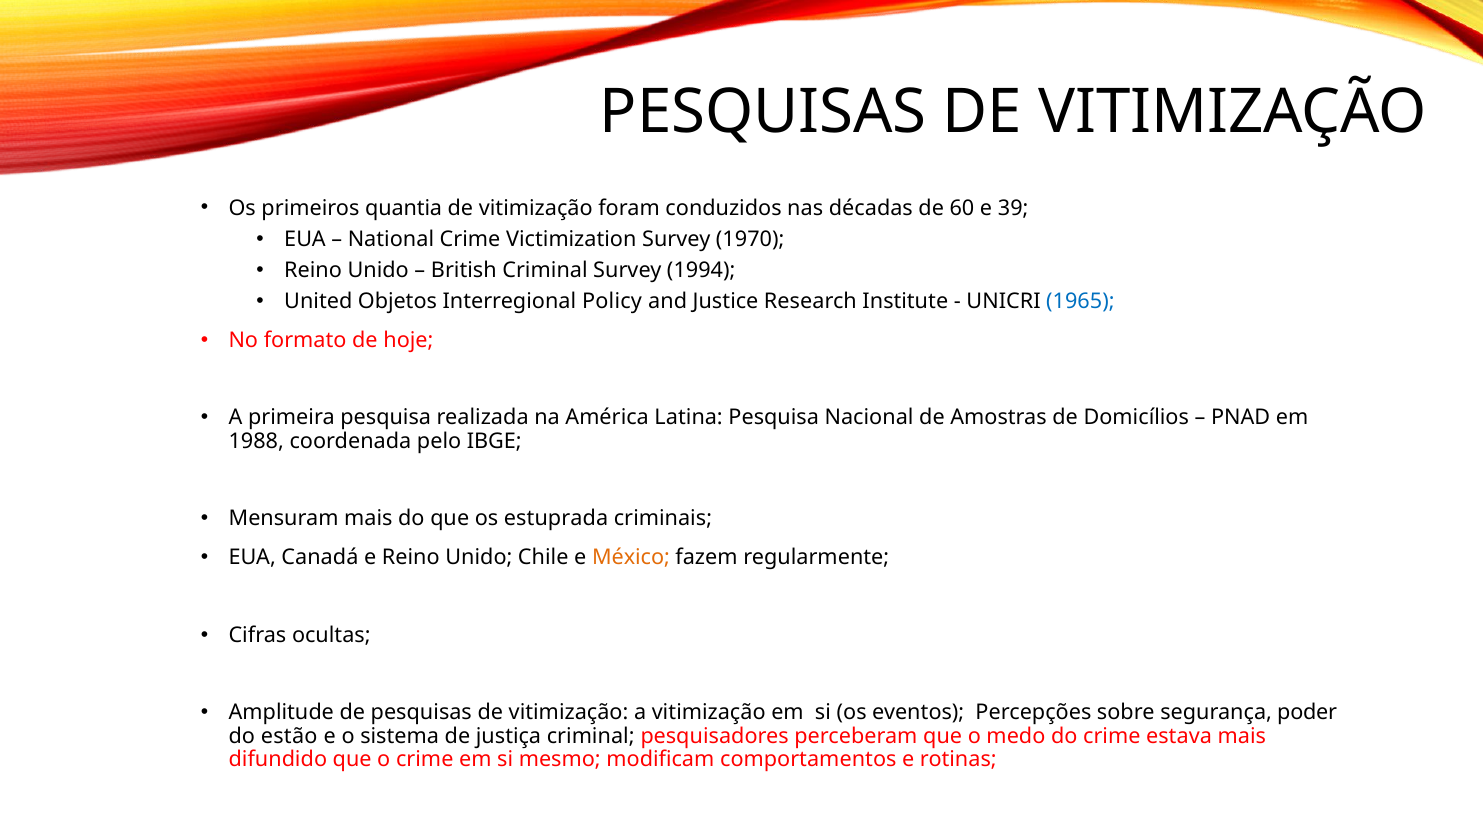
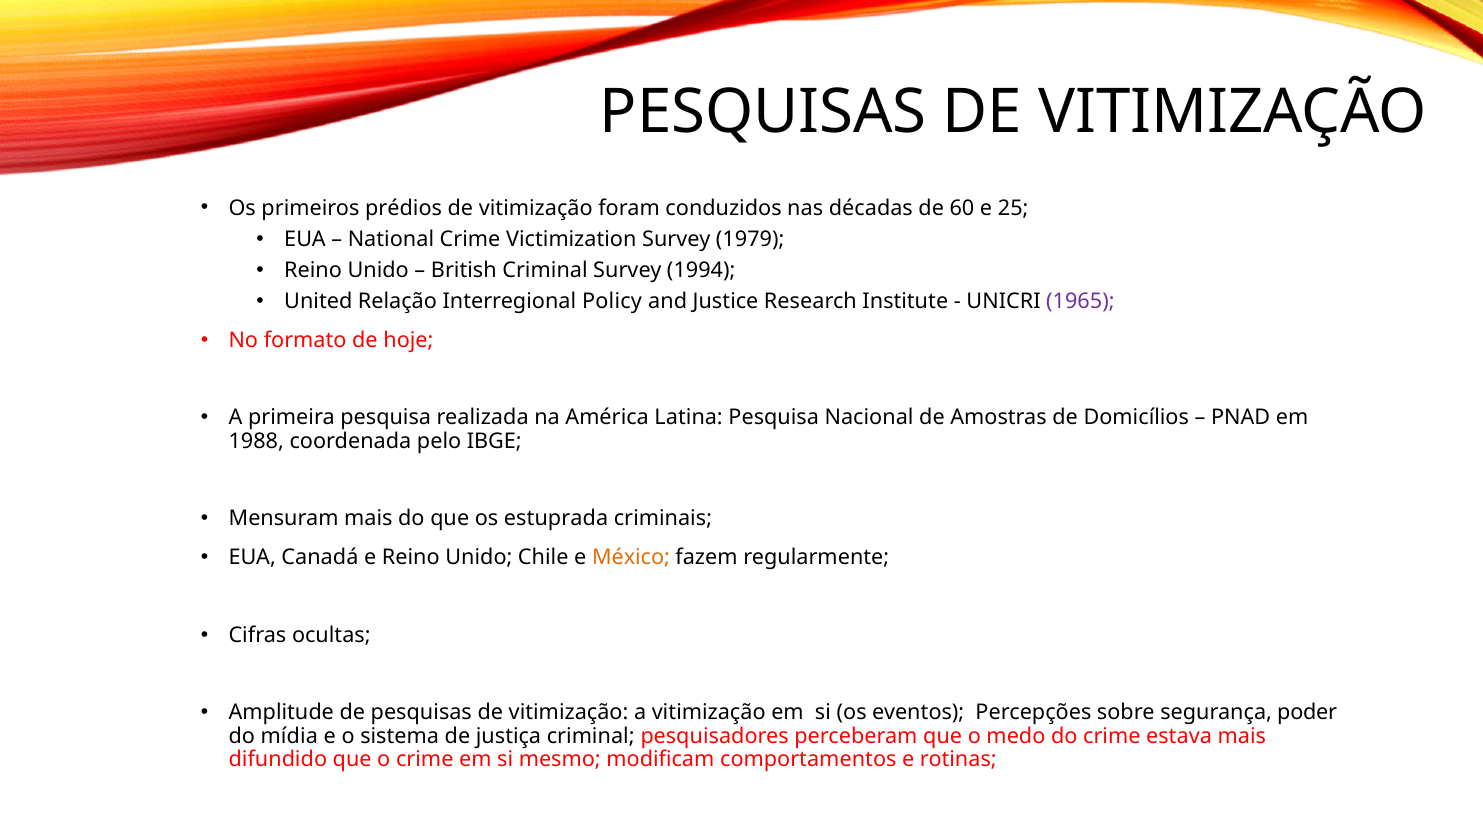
quantia: quantia -> prédios
39: 39 -> 25
1970: 1970 -> 1979
Objetos: Objetos -> Relação
1965 colour: blue -> purple
estão: estão -> mídia
